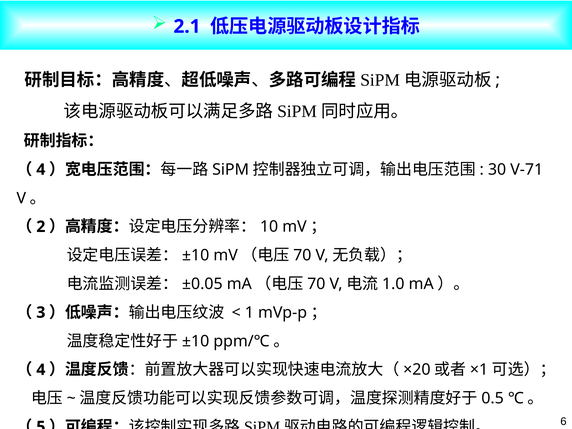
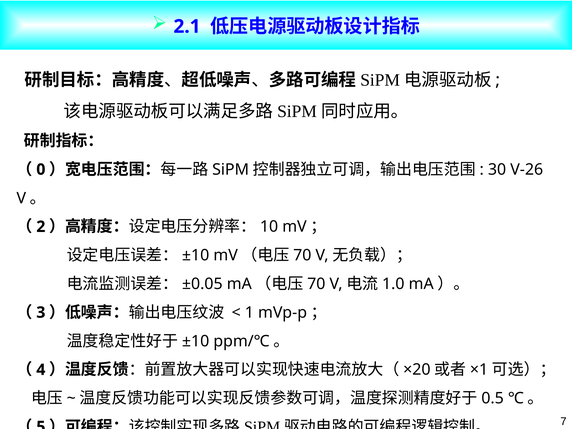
4 at (41, 170): 4 -> 0
V-71: V-71 -> V-26
6: 6 -> 7
